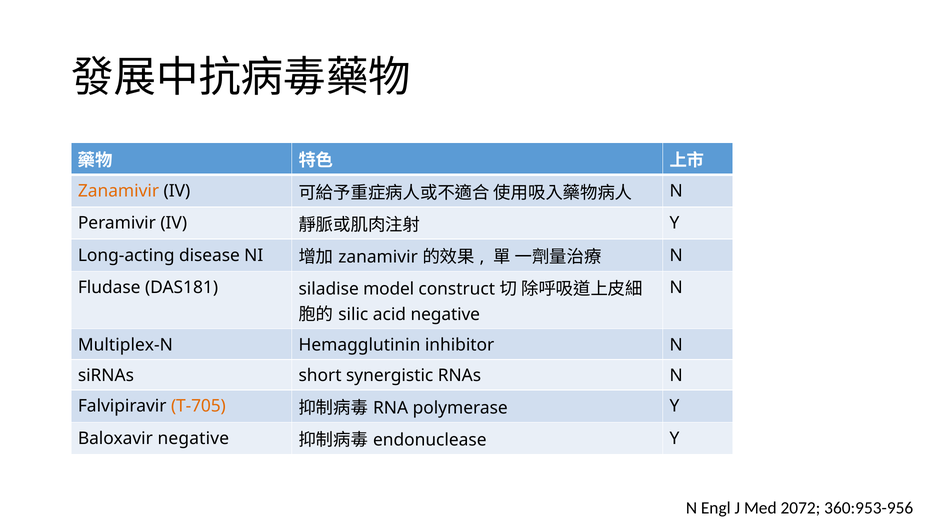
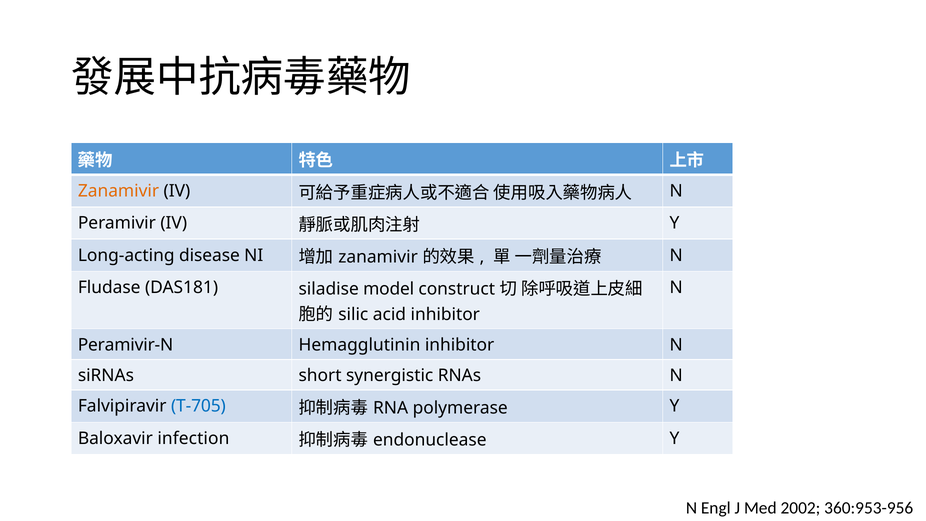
acid negative: negative -> inhibitor
Multiplex-N: Multiplex-N -> Peramivir-N
T-705 colour: orange -> blue
Baloxavir negative: negative -> infection
2072: 2072 -> 2002
